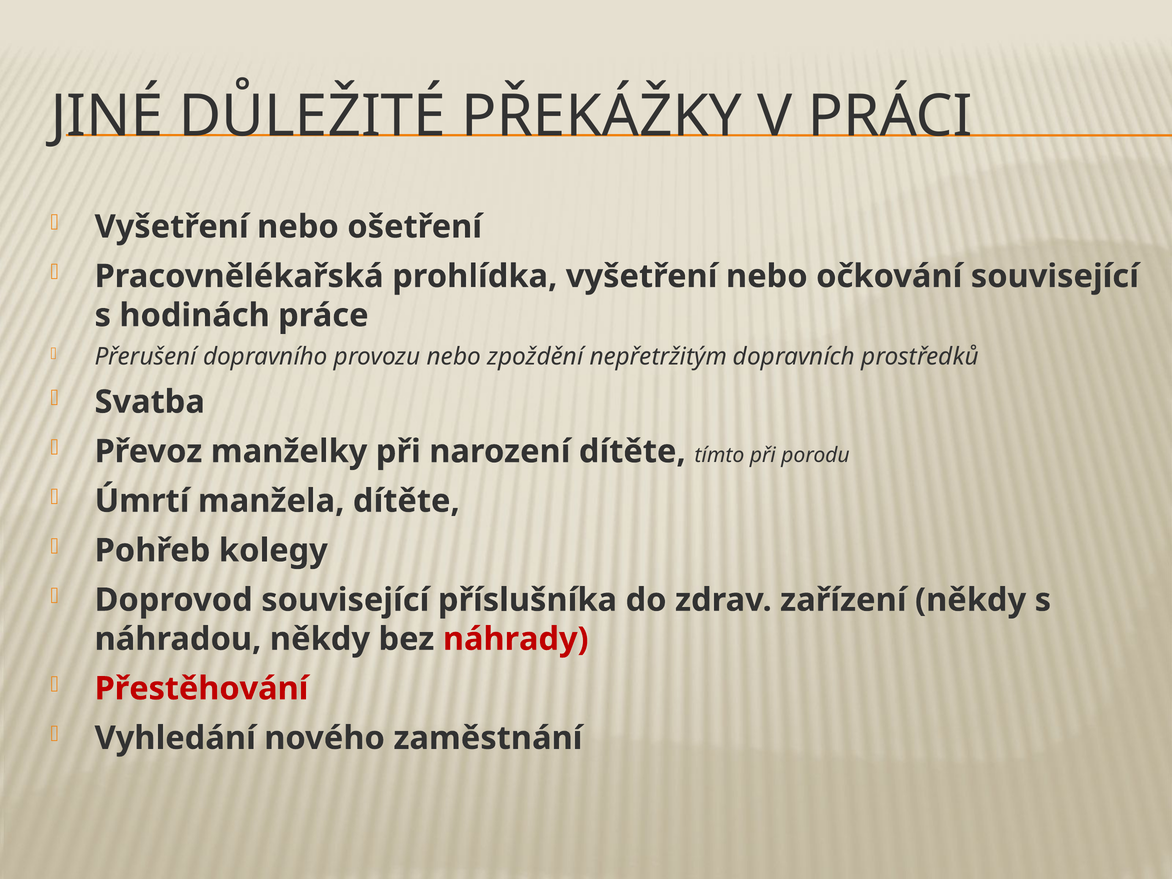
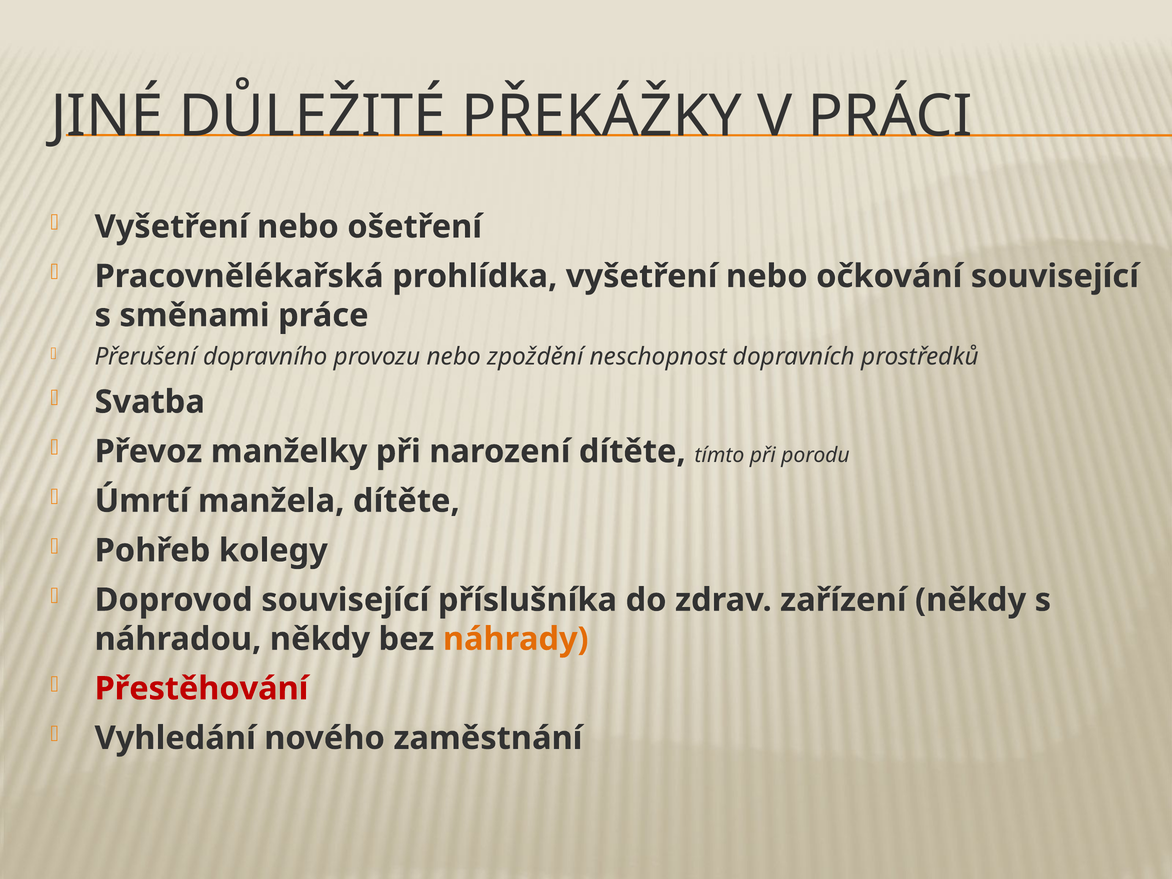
hodinách: hodinách -> směnami
nepřetržitým: nepřetržitým -> neschopnost
náhrady colour: red -> orange
